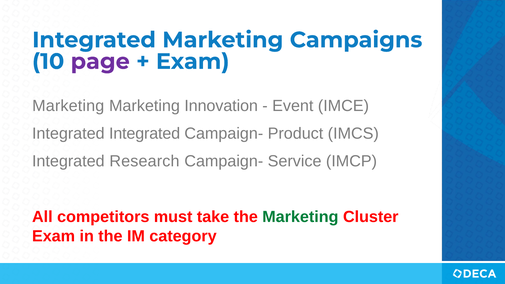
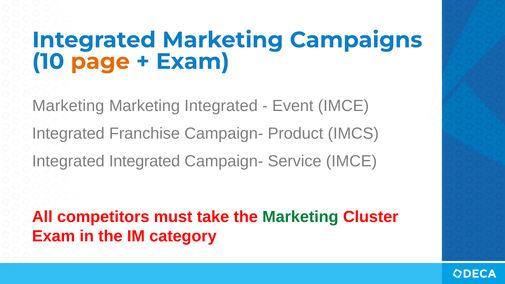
page colour: purple -> orange
Marketing Innovation: Innovation -> Integrated
Integrated Integrated: Integrated -> Franchise
Integrated Research: Research -> Integrated
Service IMCP: IMCP -> IMCE
